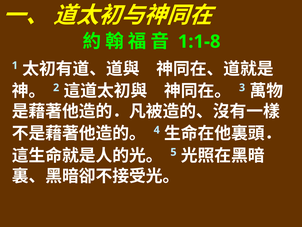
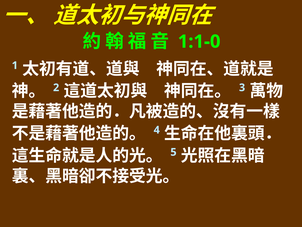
1:1-8: 1:1-8 -> 1:1-0
